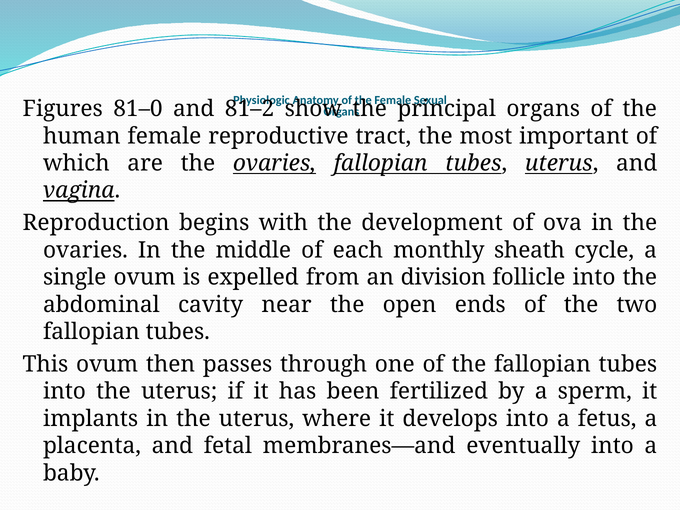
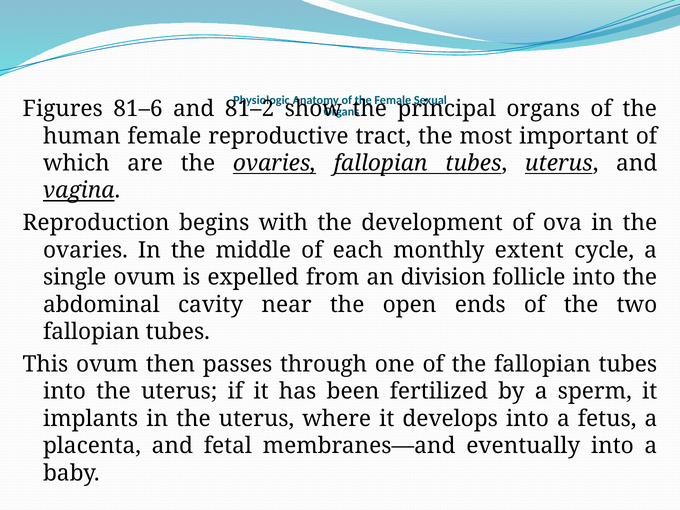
81–0: 81–0 -> 81–6
sheath: sheath -> extent
